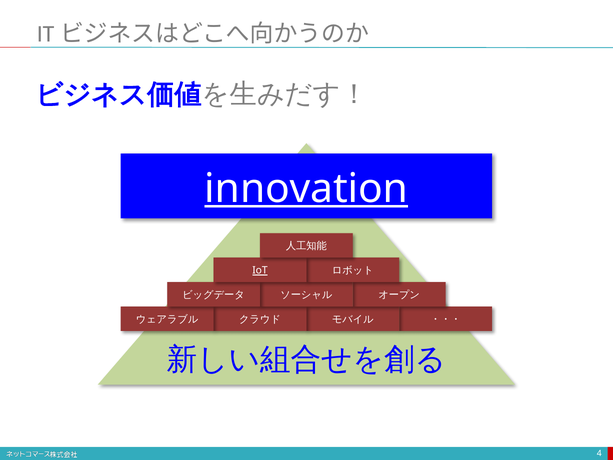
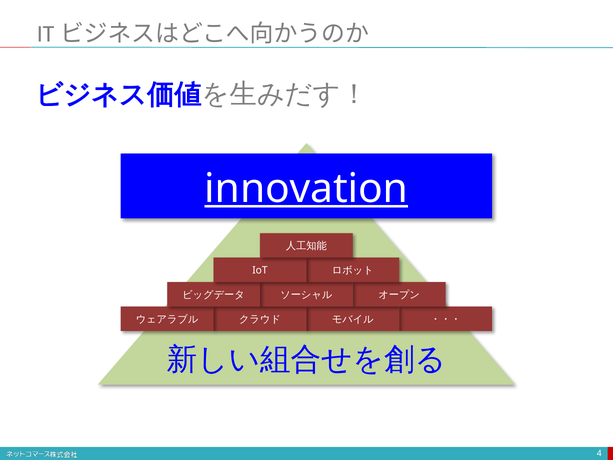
IoT underline: present -> none
